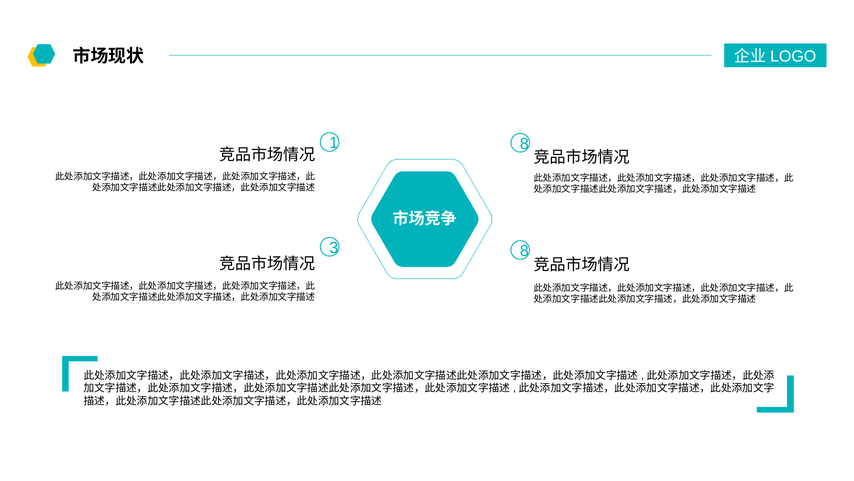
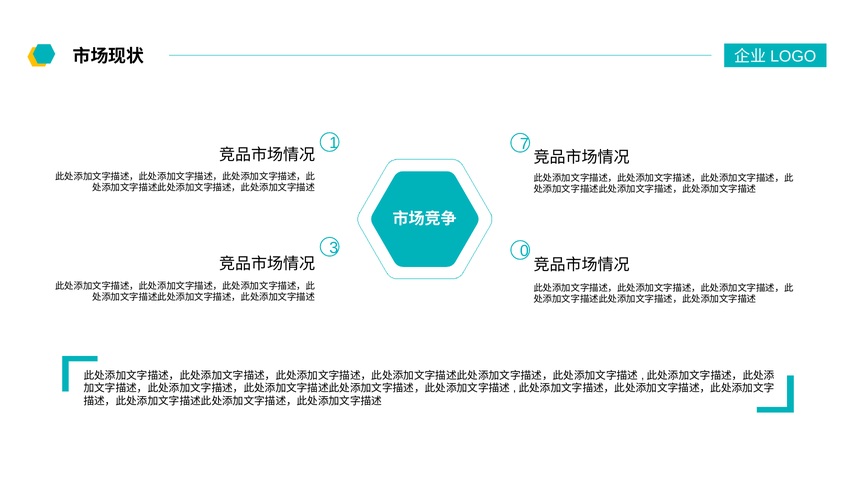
1 8: 8 -> 7
3 8: 8 -> 0
